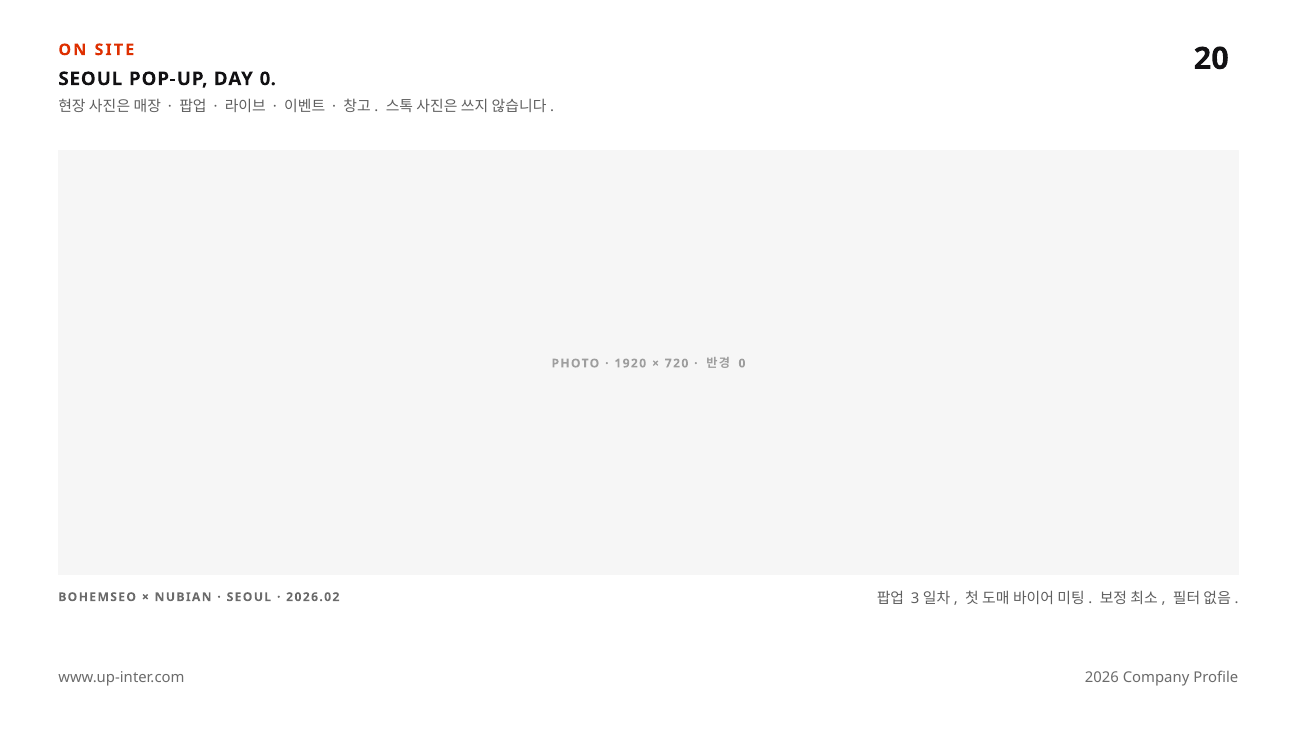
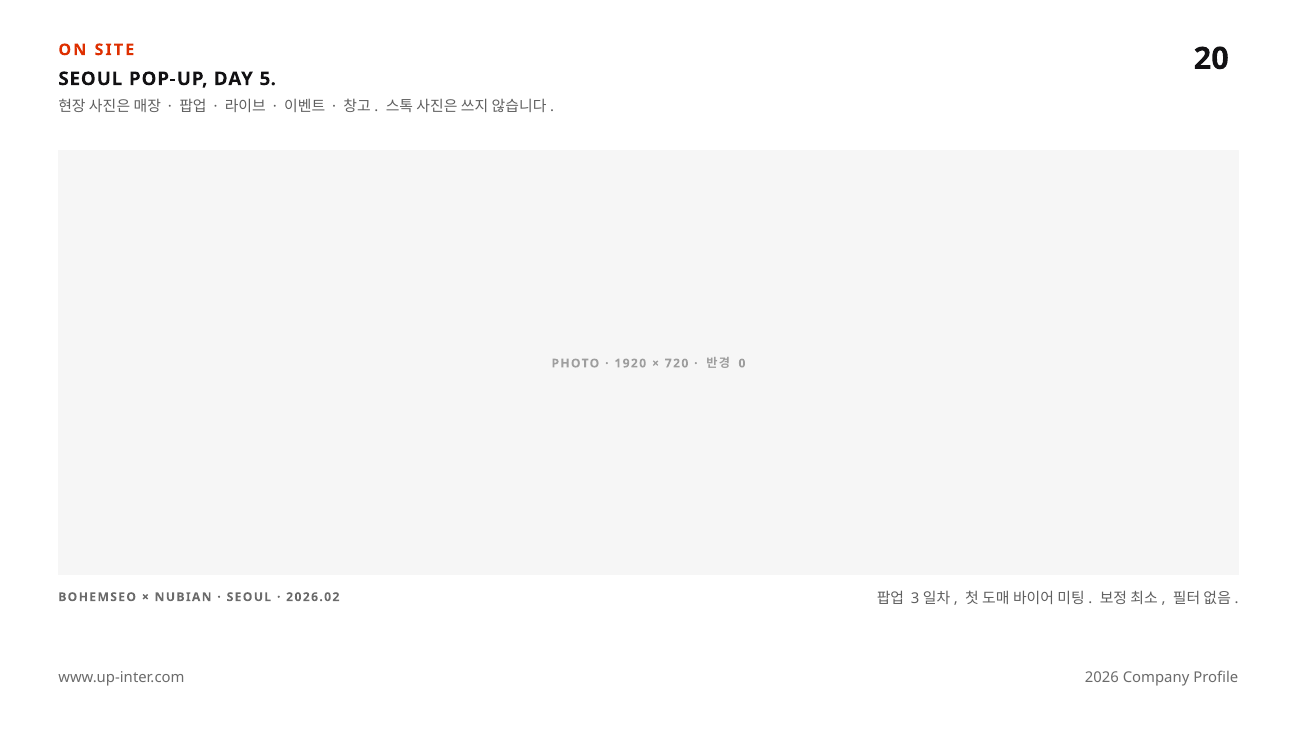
DAY 0: 0 -> 5
